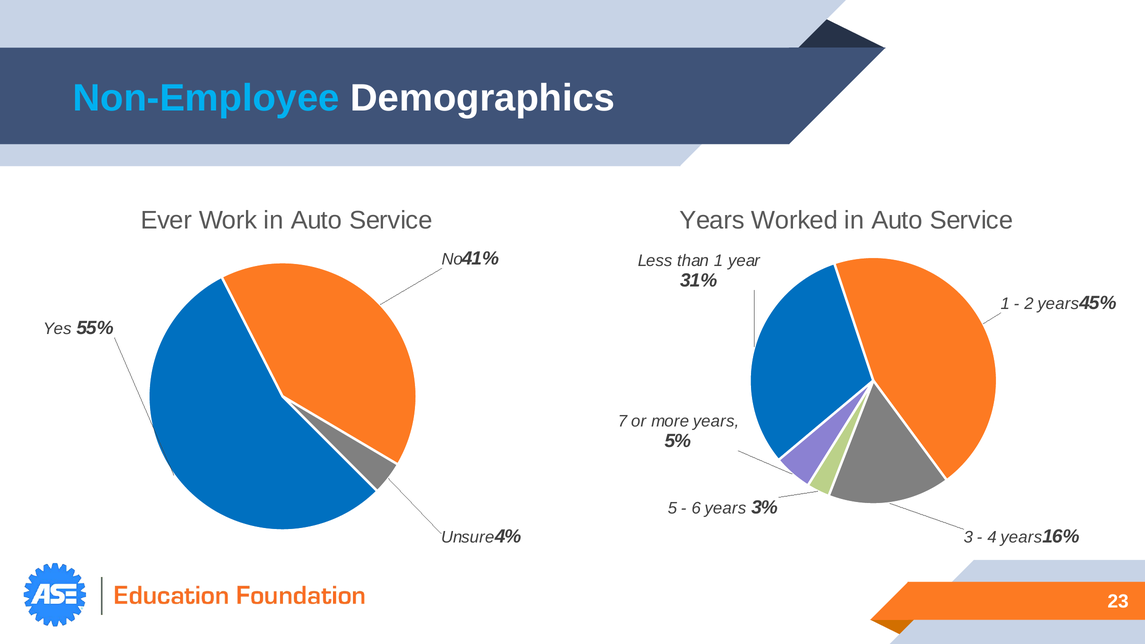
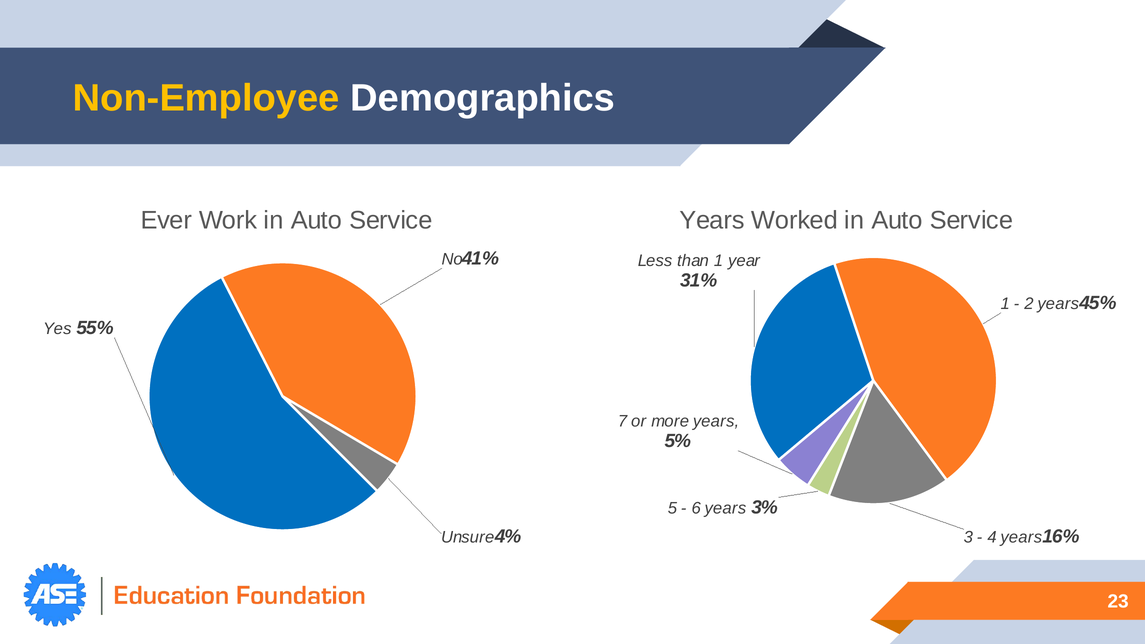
Non-Employee colour: light blue -> yellow
